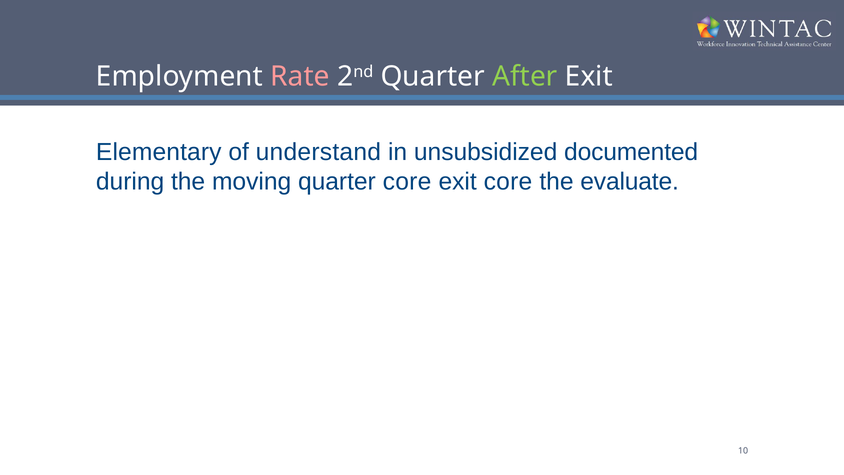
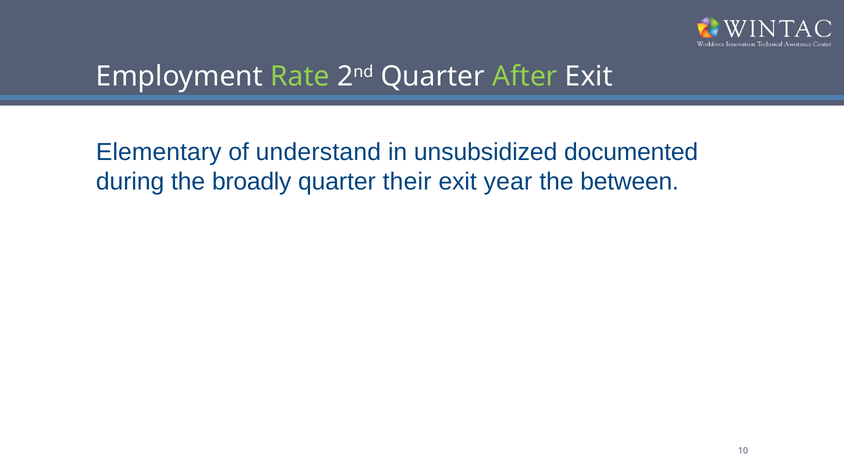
Rate colour: pink -> light green
moving: moving -> broadly
quarter core: core -> their
exit core: core -> year
evaluate: evaluate -> between
